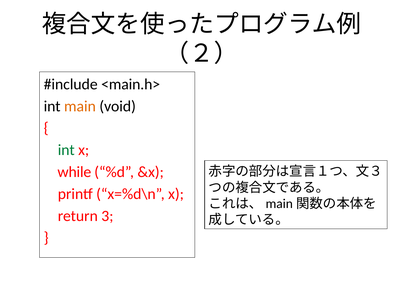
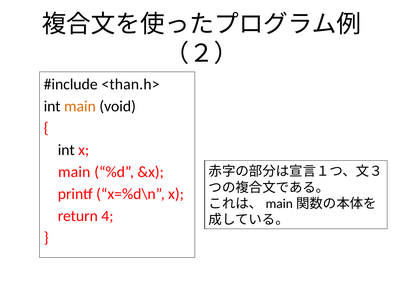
<main.h>: <main.h> -> <than.h>
int at (66, 150) colour: green -> black
while at (74, 172): while -> main
3: 3 -> 4
